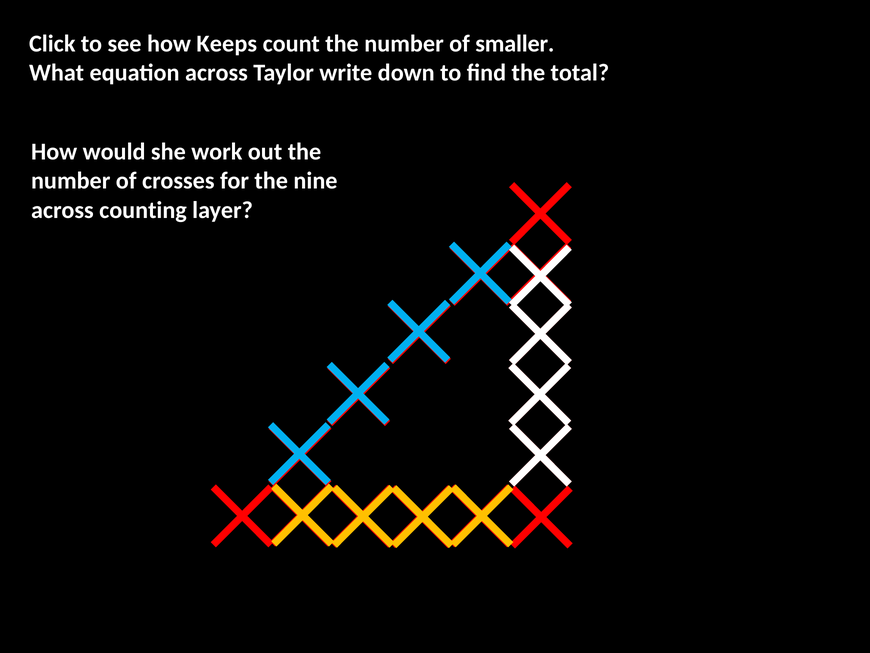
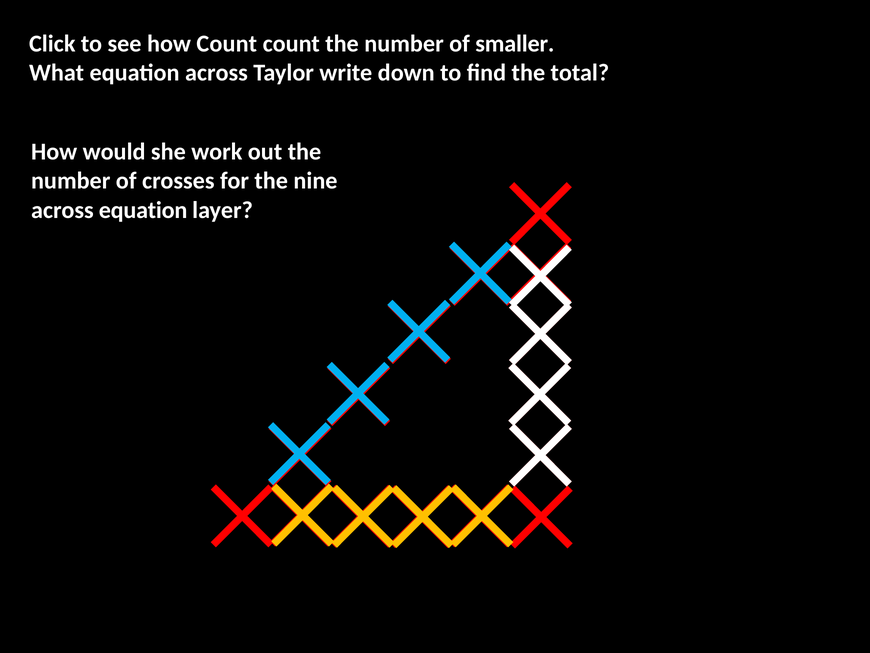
how Keeps: Keeps -> Count
across counting: counting -> equation
